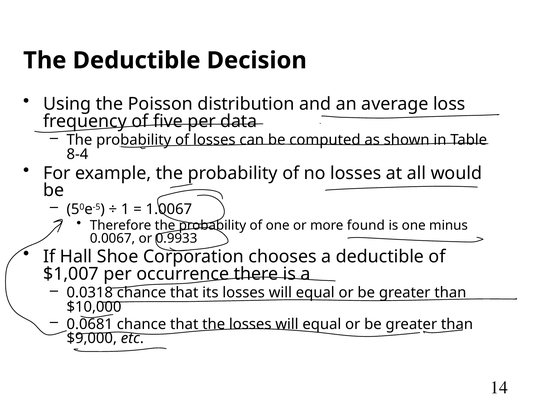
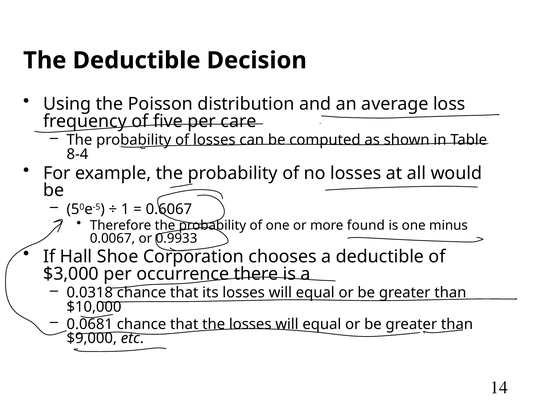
data: data -> care
1.0067: 1.0067 -> 0.6067
$1,007: $1,007 -> $3,000
